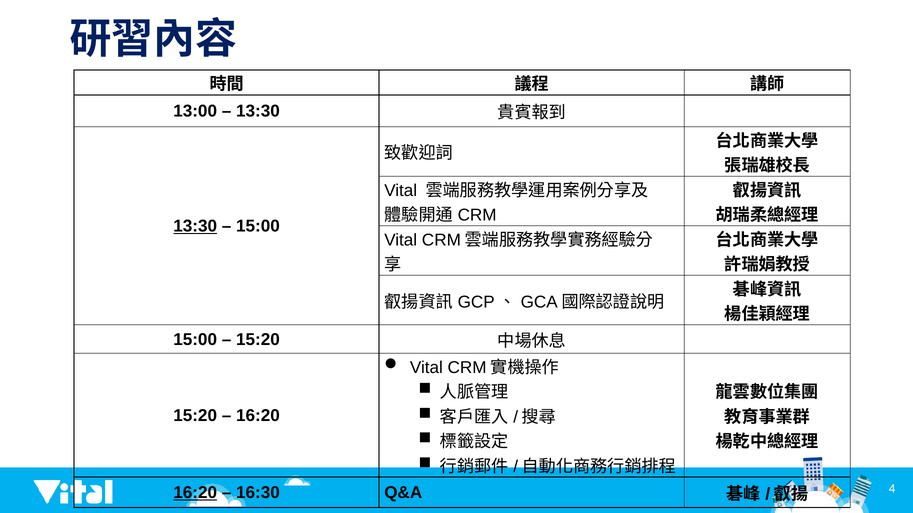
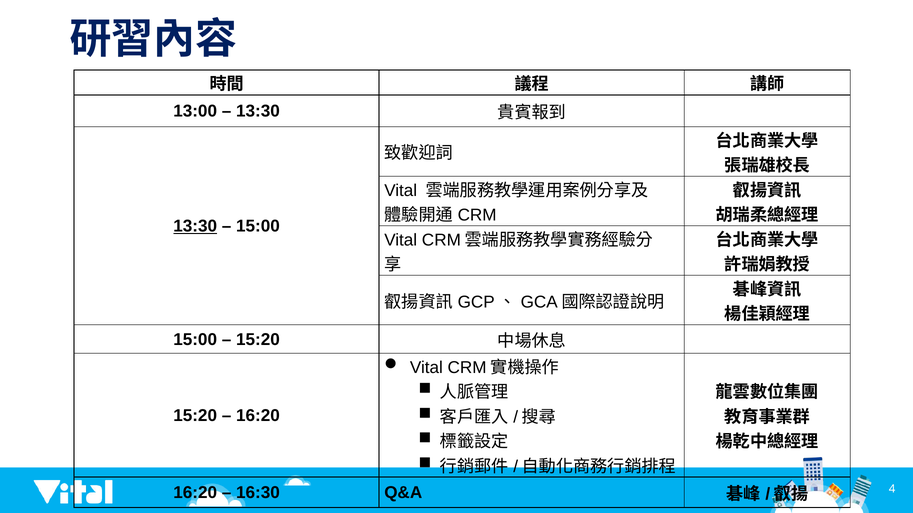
16:20 at (195, 493) underline: present -> none
